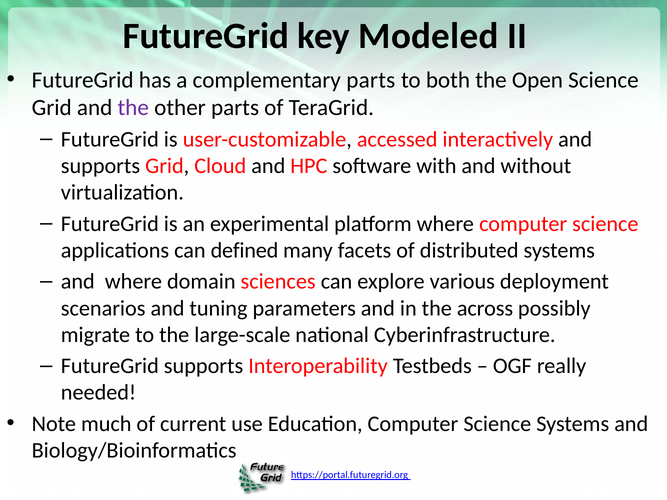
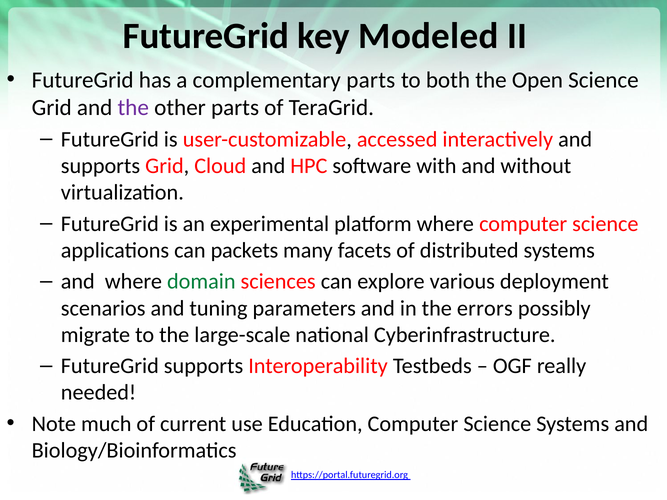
defined: defined -> packets
domain colour: black -> green
across: across -> errors
